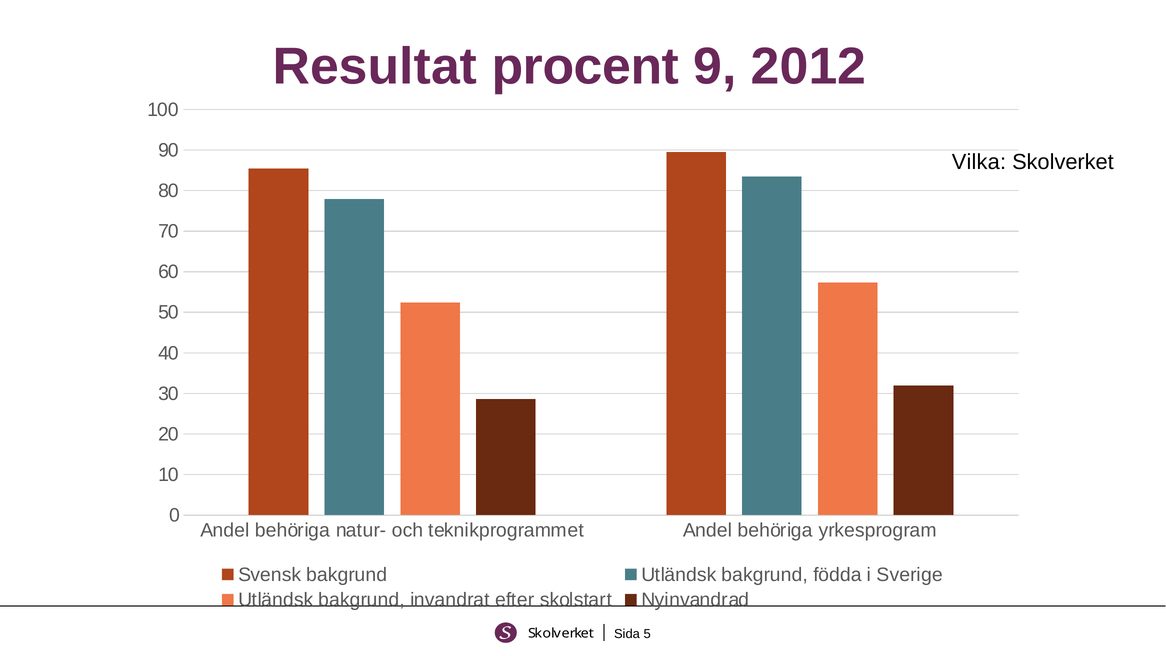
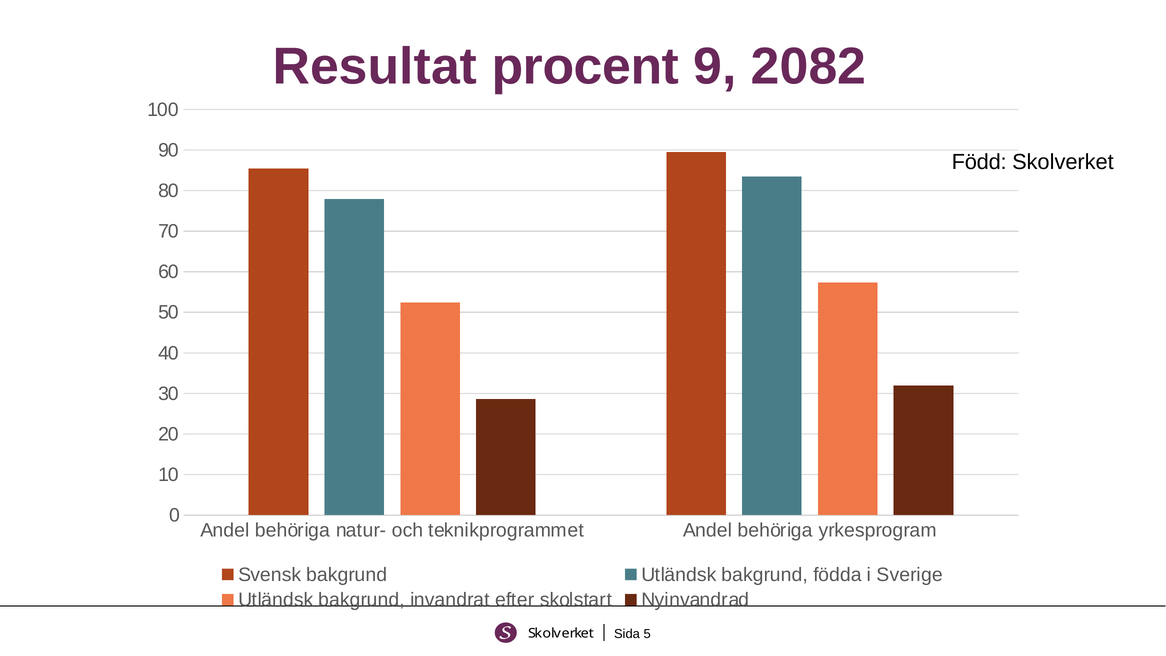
2012: 2012 -> 2082
Vilka: Vilka -> Född
